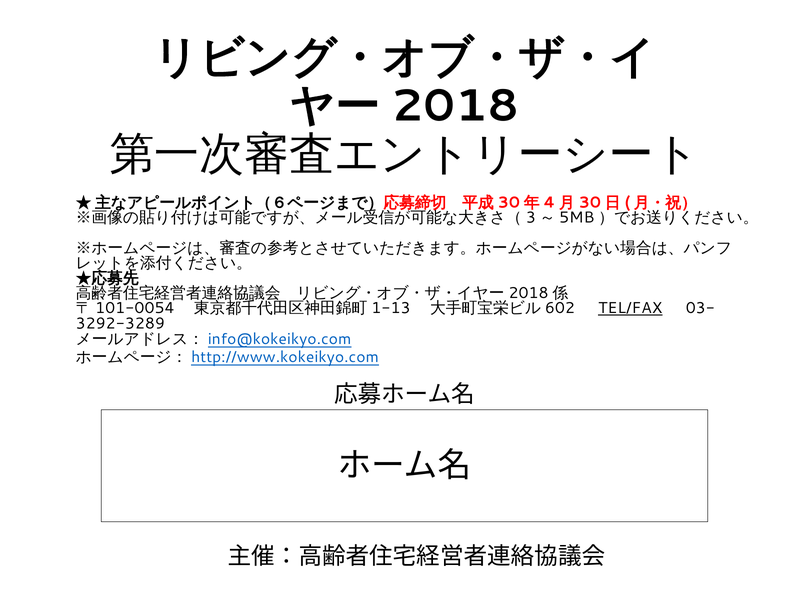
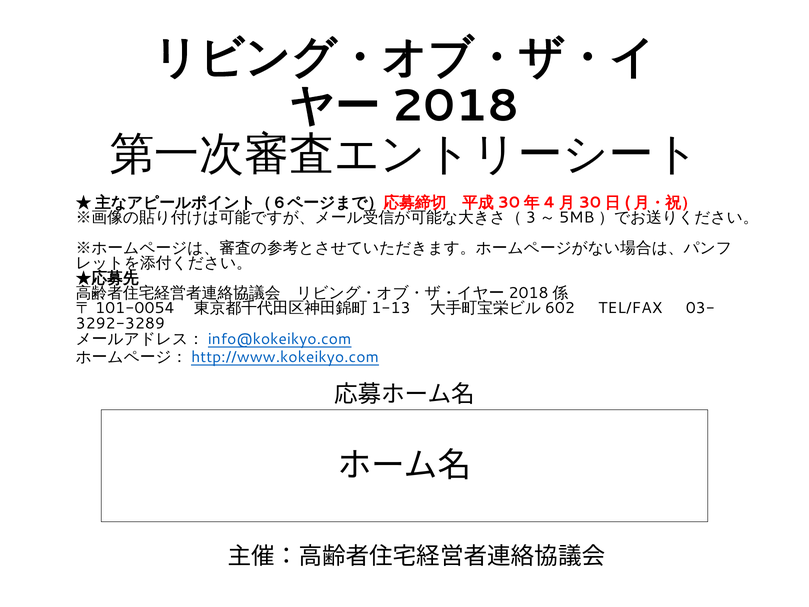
TEL/FAX underline: present -> none
